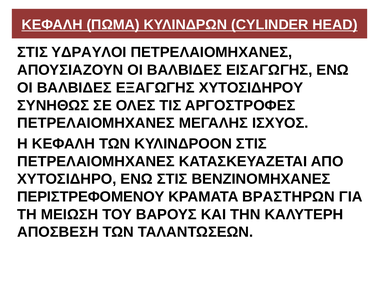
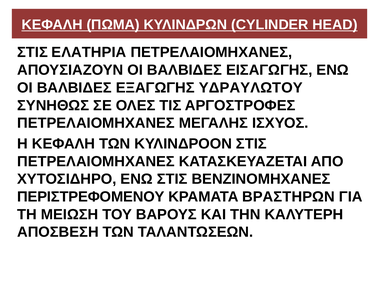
ΥΔΡΑΥΛΟΙ: ΥΔΡΑΥΛΟΙ -> ΕΛΑΤΗΡΙΑ
ΧΥΤΟΣΙΔΗΡΟΥ: ΧΥΤΟΣΙΔΗΡΟΥ -> ΥΔΡΑΥΛΩΤΟΥ
